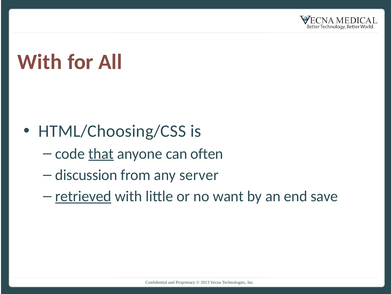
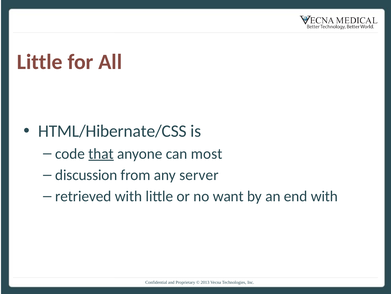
With at (40, 62): With -> Little
HTML/Choosing/CSS: HTML/Choosing/CSS -> HTML/Hibernate/CSS
often: often -> most
retrieved underline: present -> none
end save: save -> with
